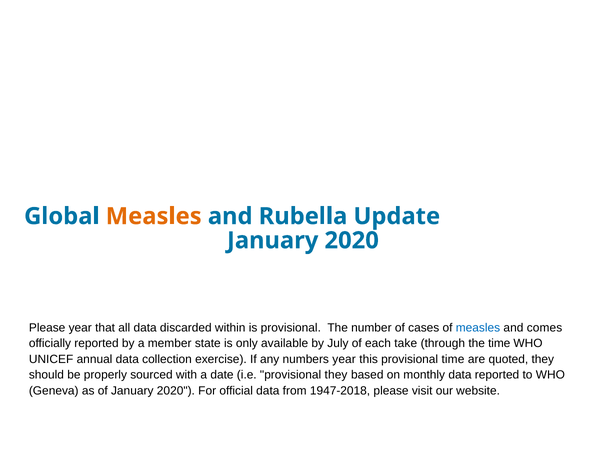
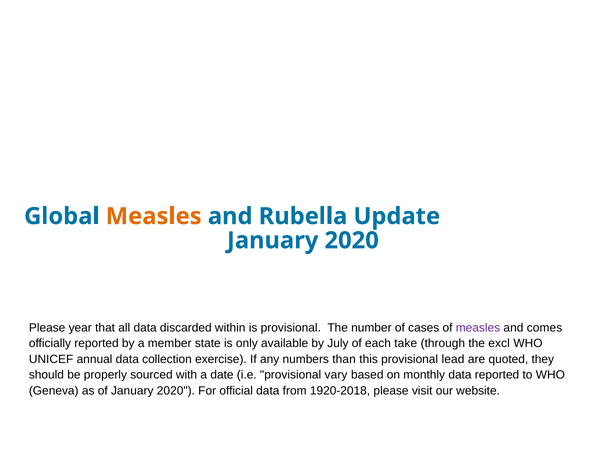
measles at (478, 328) colour: blue -> purple
the time: time -> excl
numbers year: year -> than
provisional time: time -> lead
provisional they: they -> vary
1947-2018: 1947-2018 -> 1920-2018
